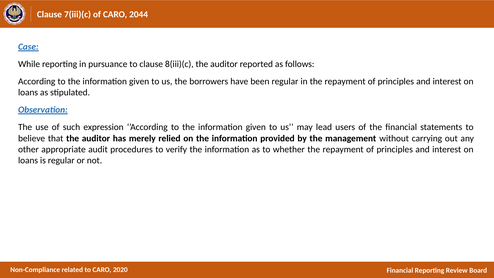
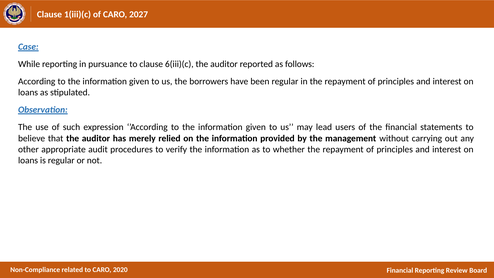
7(iii)(c: 7(iii)(c -> 1(iii)(c
2044: 2044 -> 2027
8(iii)(c: 8(iii)(c -> 6(iii)(c
